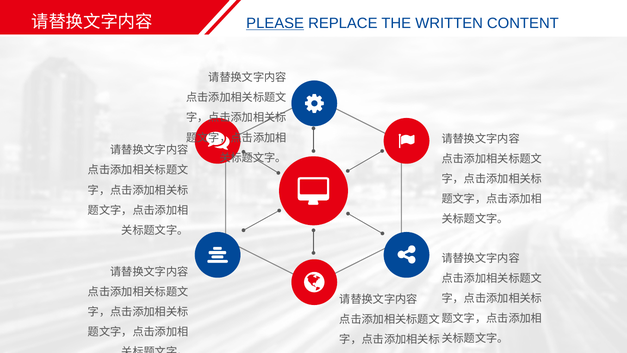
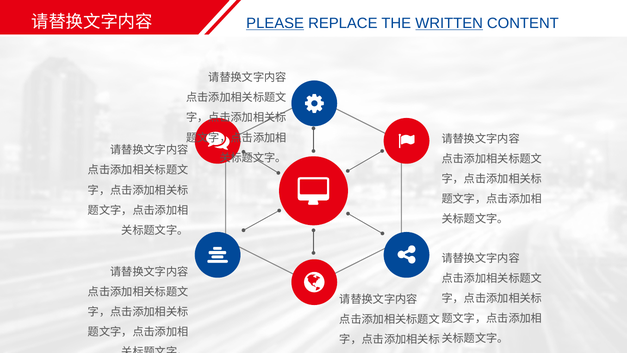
WRITTEN underline: none -> present
